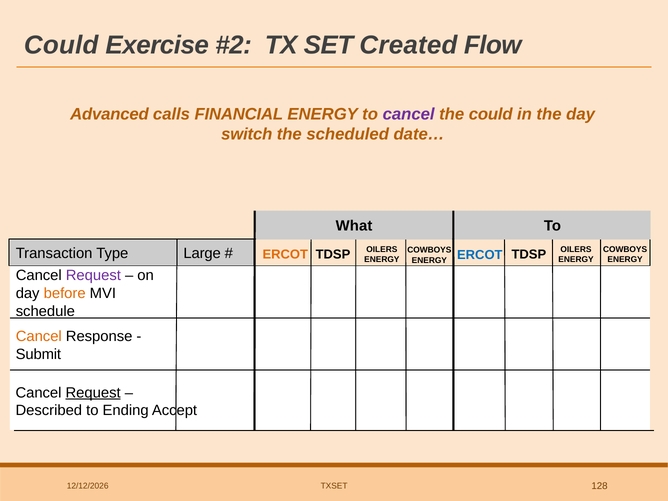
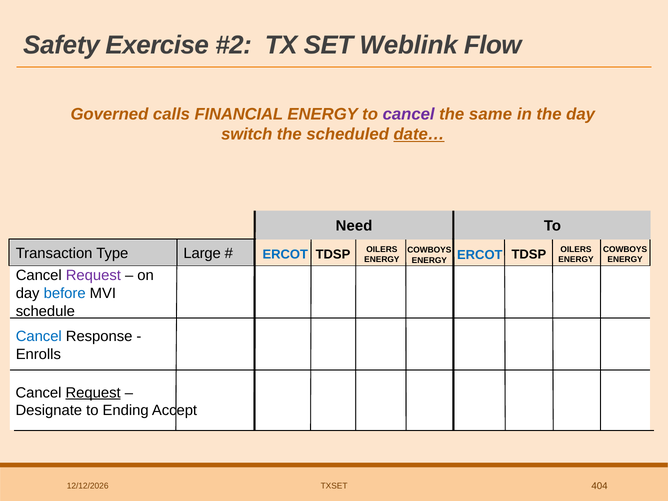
Could at (61, 45): Could -> Safety
Created: Created -> Weblink
Advanced: Advanced -> Governed
the could: could -> same
date… underline: none -> present
What: What -> Need
ERCOT at (285, 254) colour: orange -> blue
before colour: orange -> blue
Cancel at (39, 336) colour: orange -> blue
Submit: Submit -> Enrolls
Described: Described -> Designate
128: 128 -> 404
